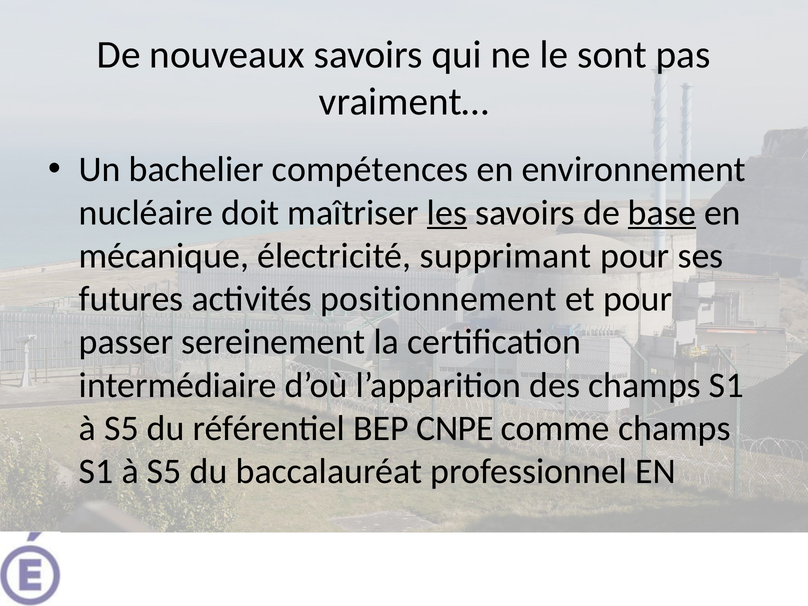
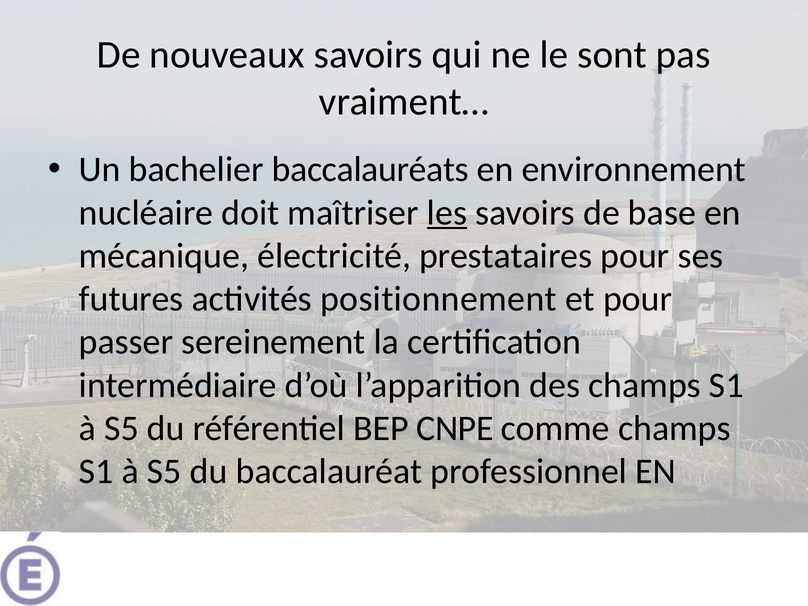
compétences: compétences -> baccalauréats
base underline: present -> none
supprimant: supprimant -> prestataires
